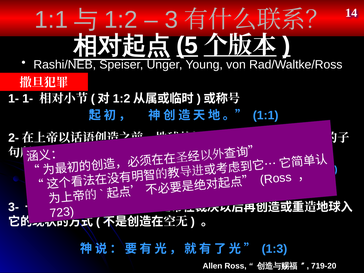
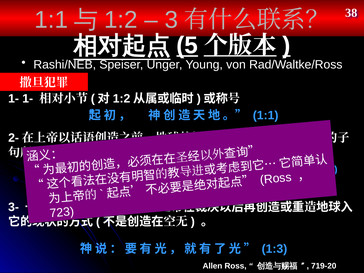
14: 14 -> 38
